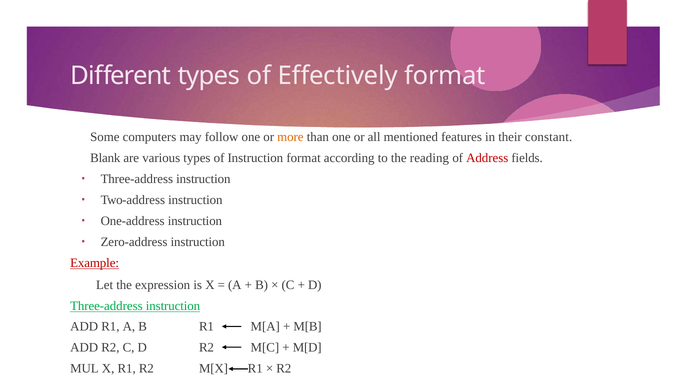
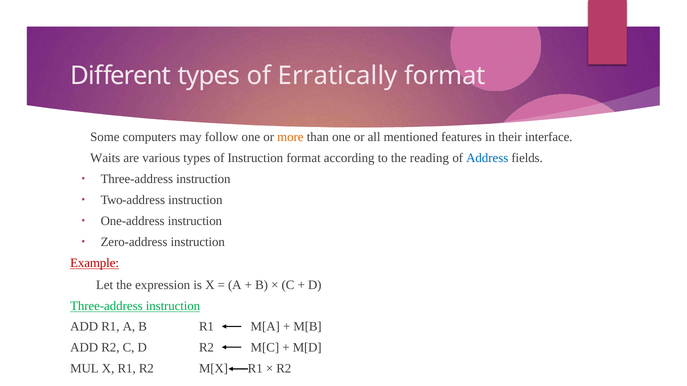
Effectively: Effectively -> Erratically
constant: constant -> interface
Blank: Blank -> Waits
Address colour: red -> blue
